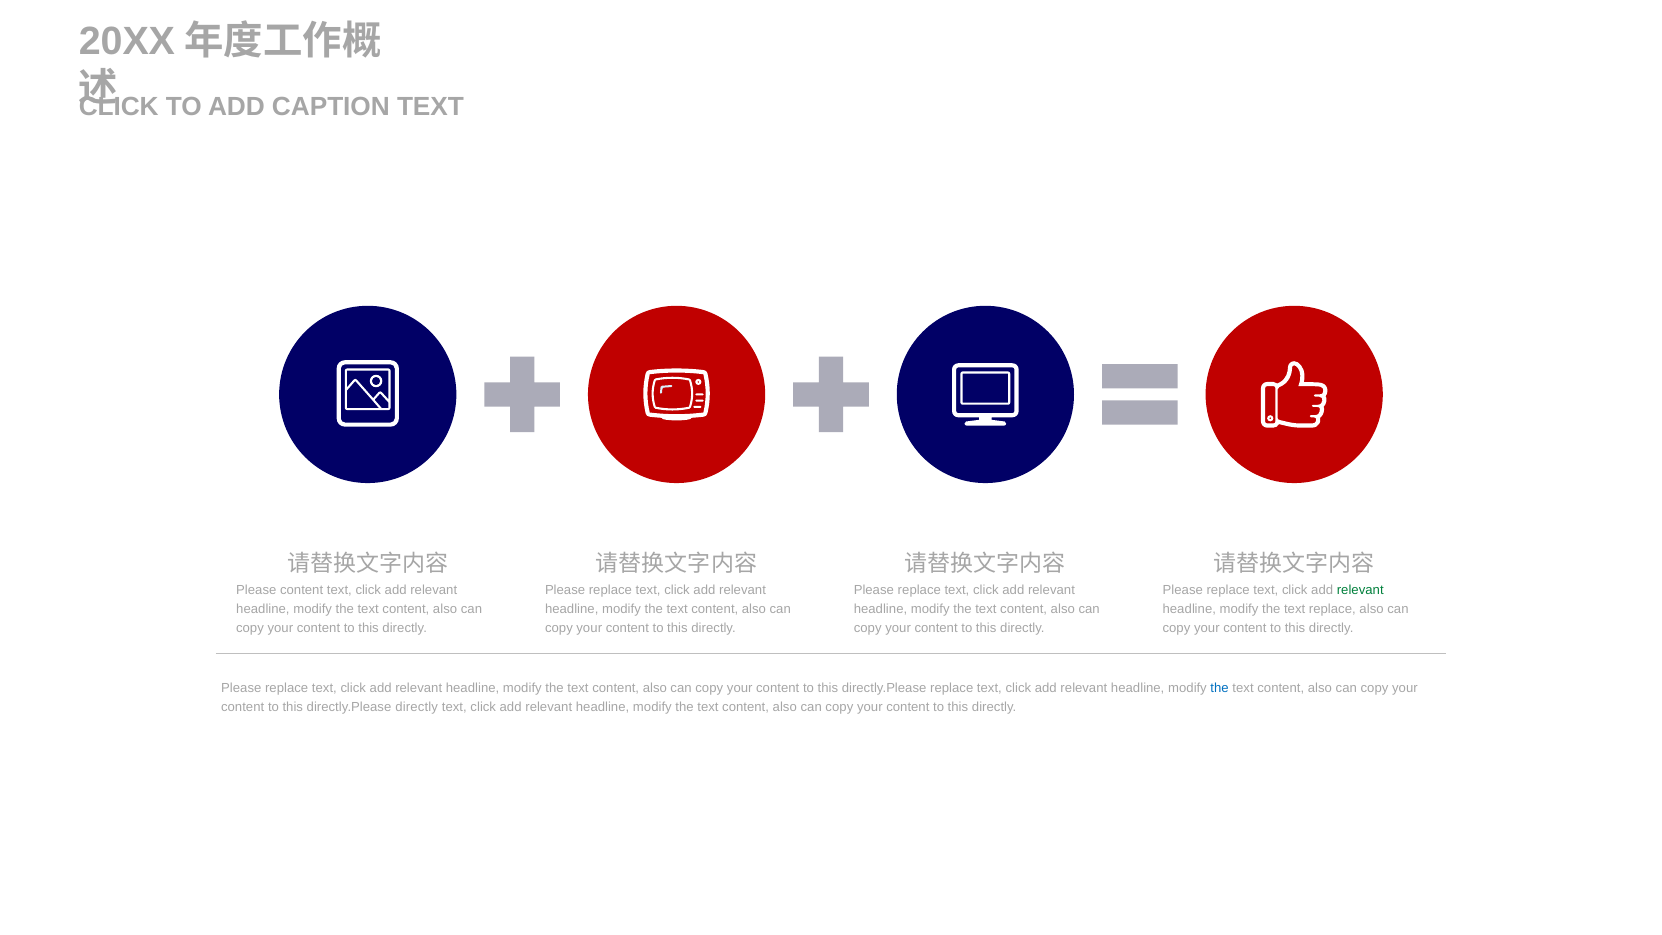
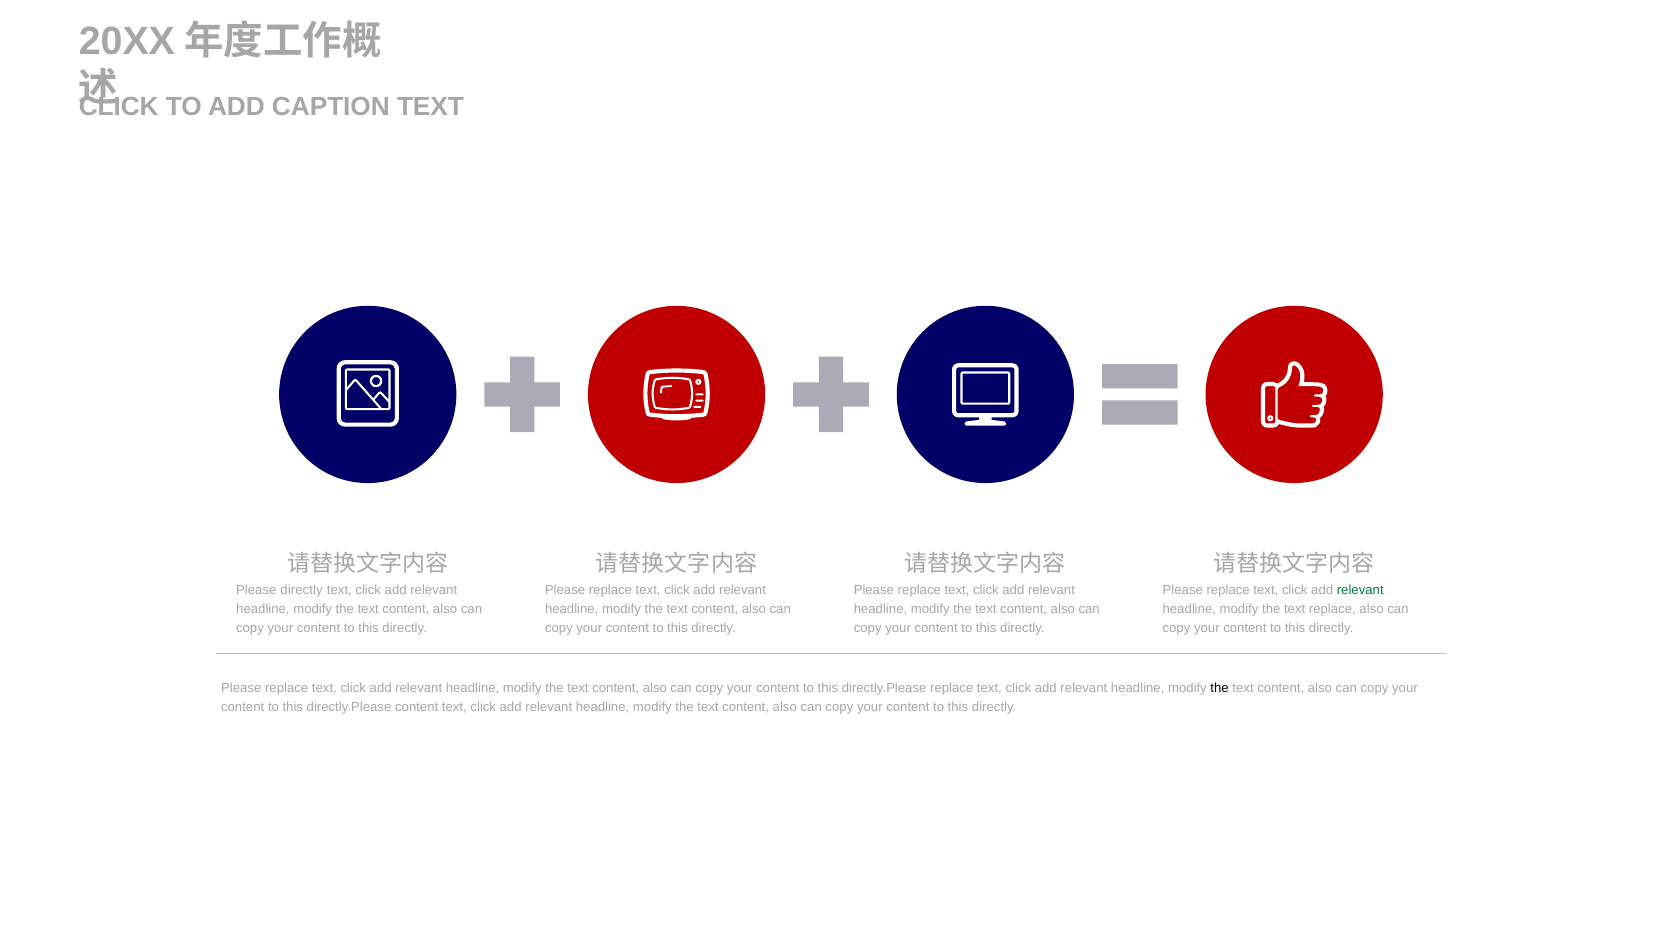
Please content: content -> directly
the at (1220, 688) colour: blue -> black
directly.Please directly: directly -> content
